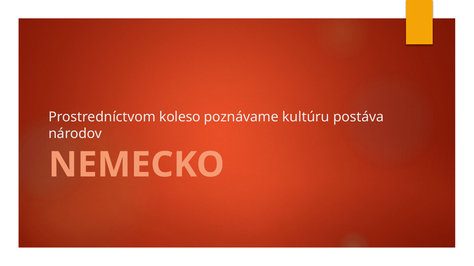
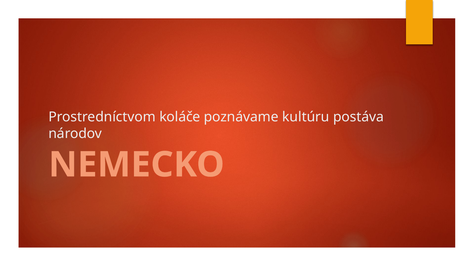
koleso: koleso -> koláče
